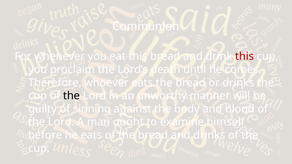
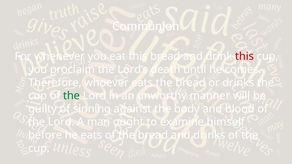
the at (72, 96) colour: black -> green
